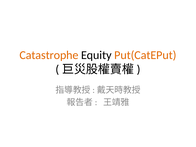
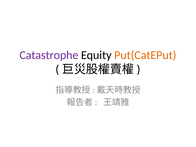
Catastrophe colour: orange -> purple
